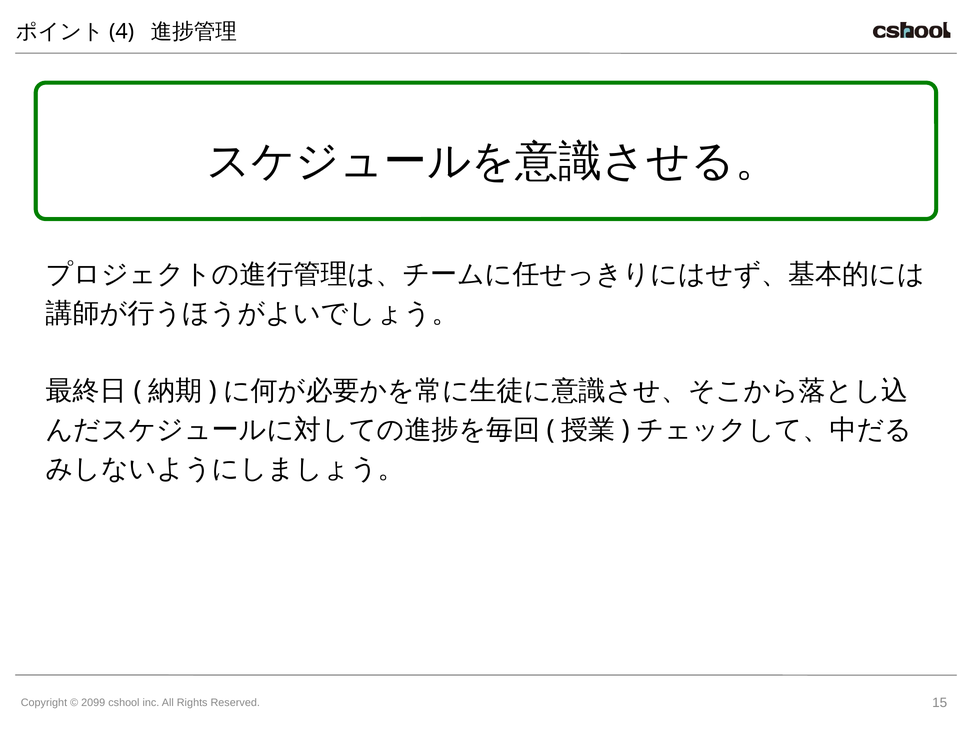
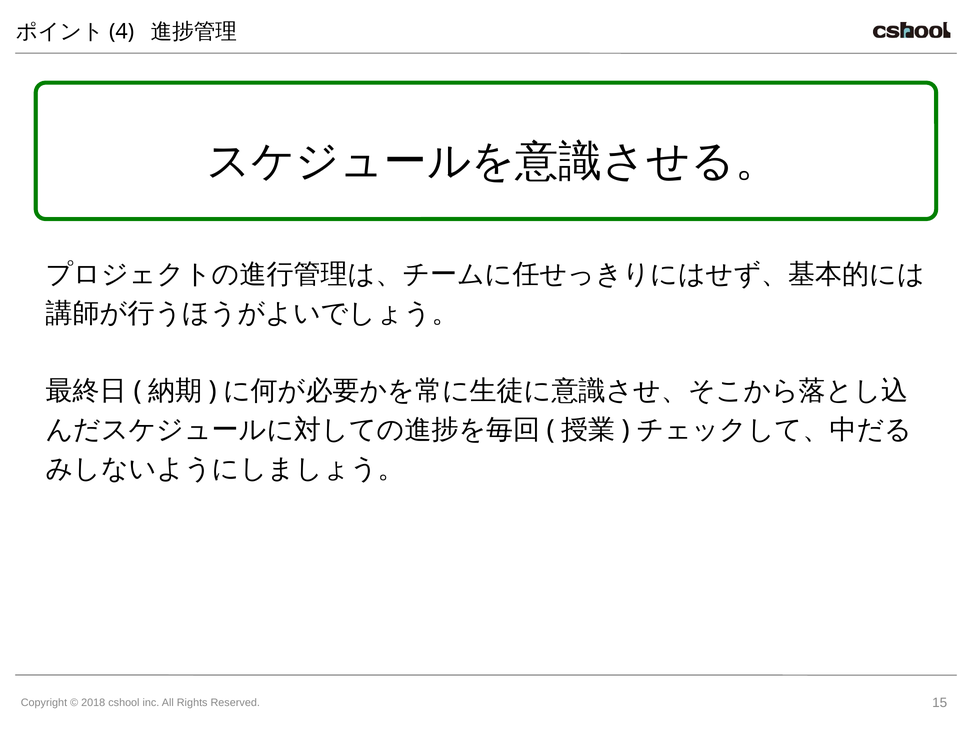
2099: 2099 -> 2018
